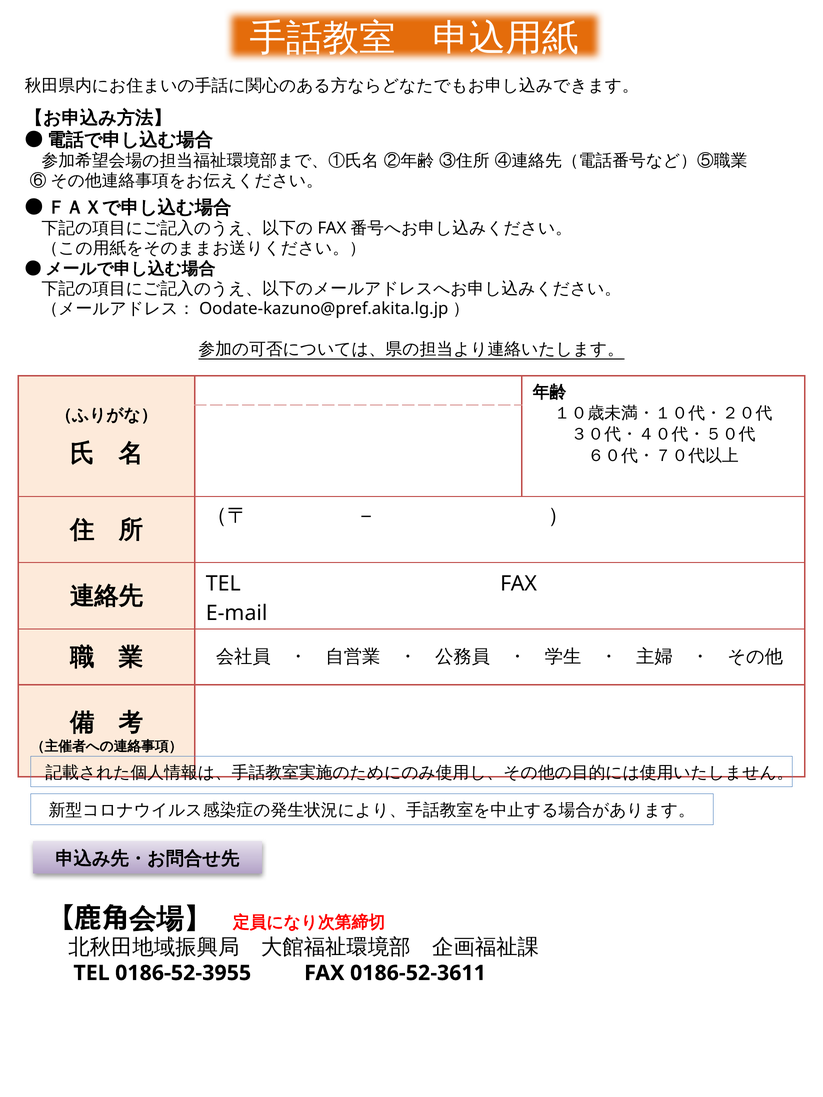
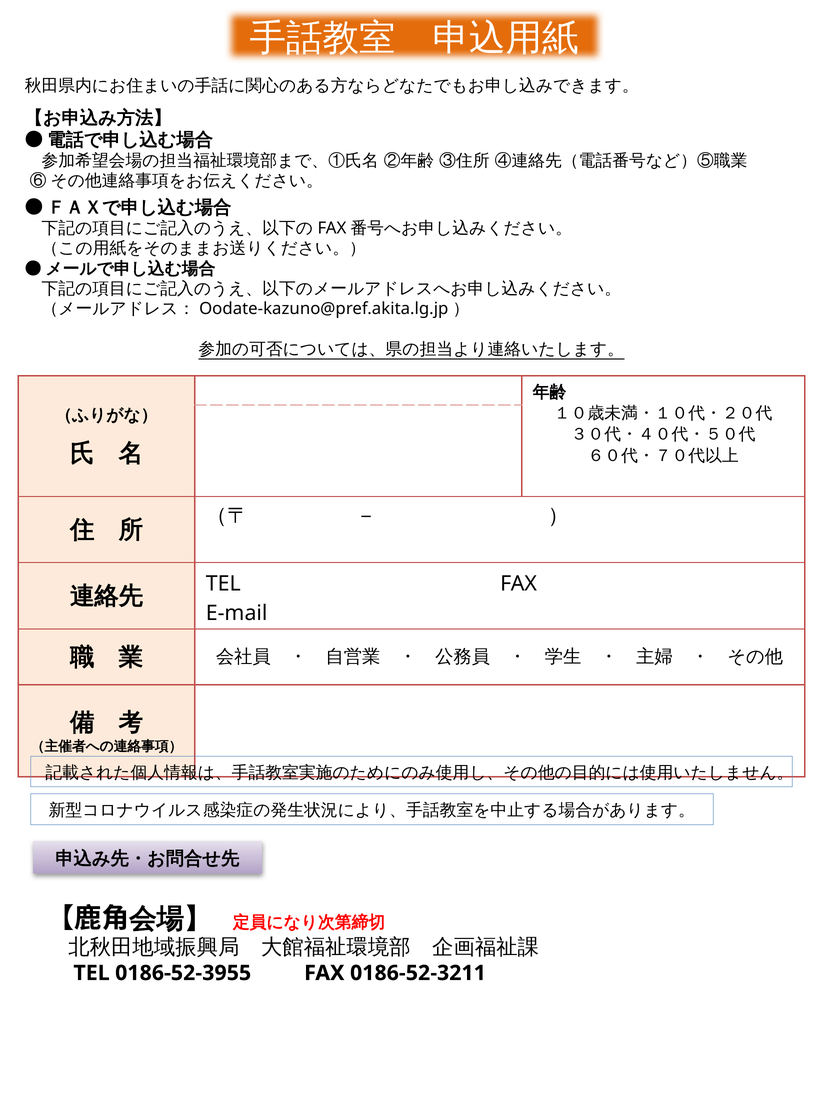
0186-52-3611: 0186-52-3611 -> 0186-52-3211
